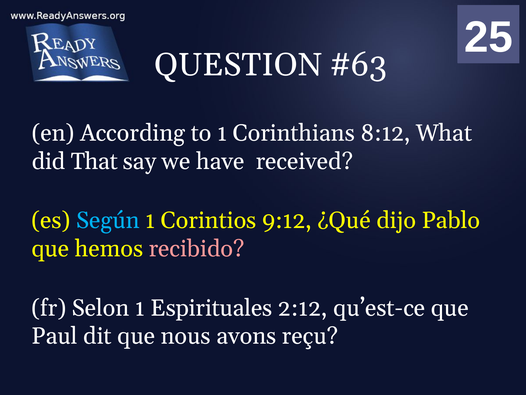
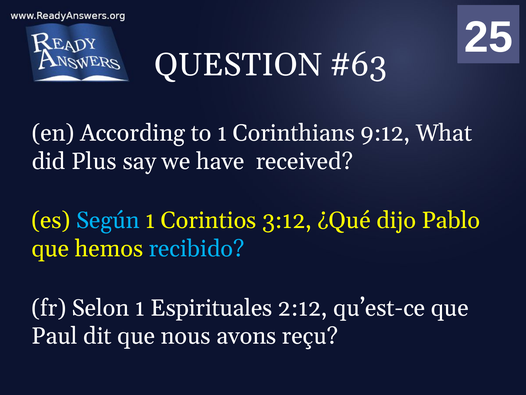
8:12: 8:12 -> 9:12
That: That -> Plus
9:12: 9:12 -> 3:12
recibido colour: pink -> light blue
